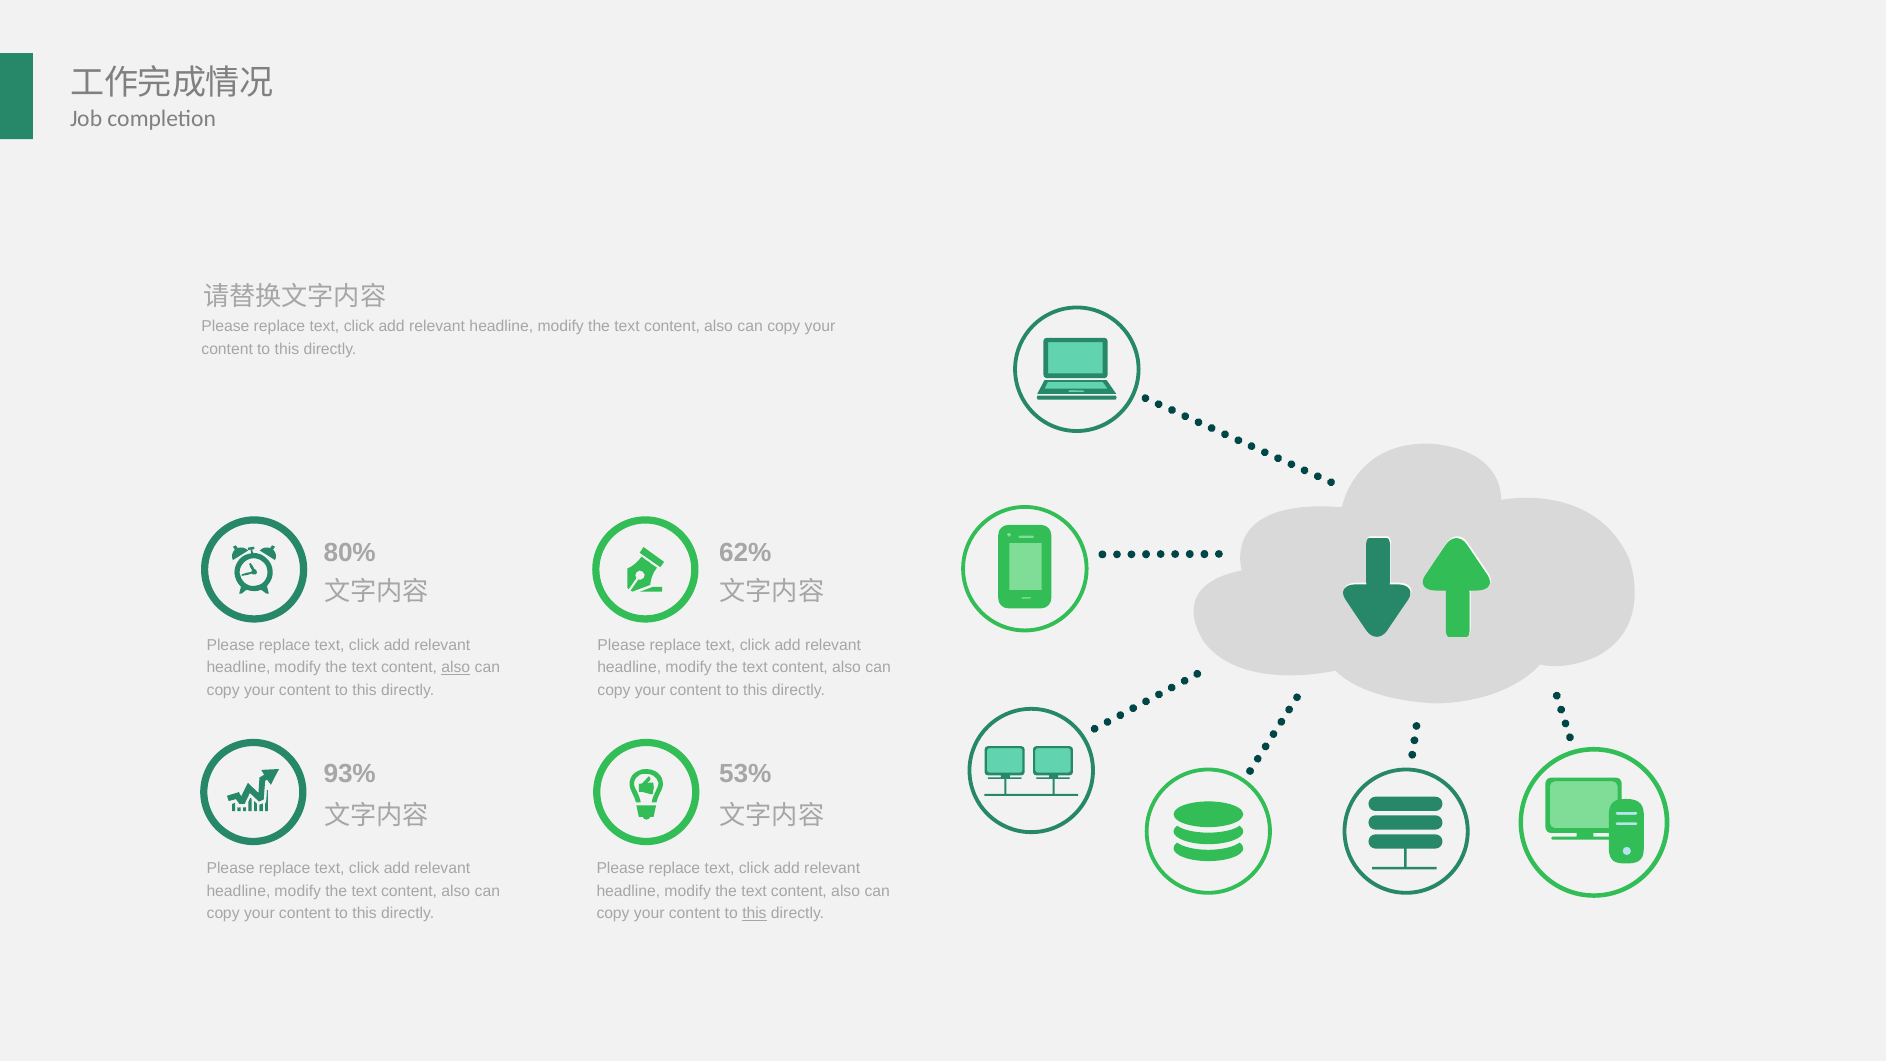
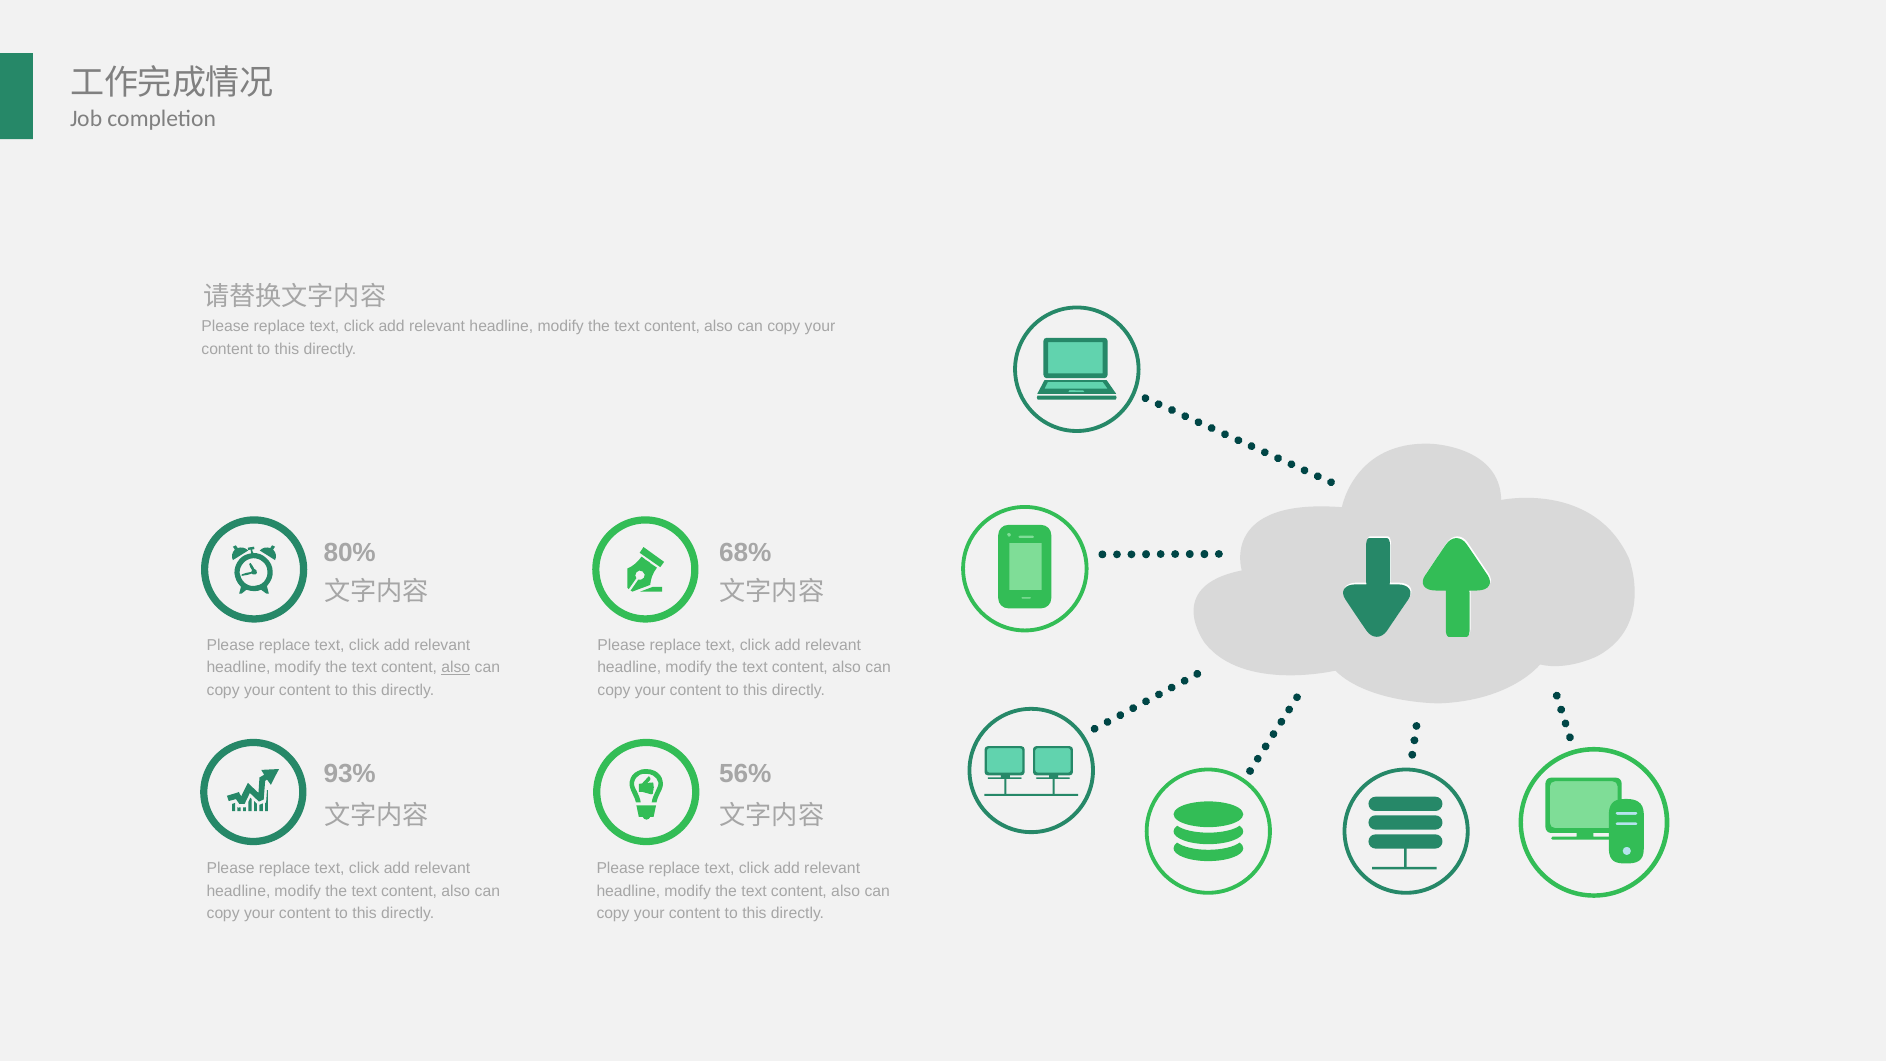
62%: 62% -> 68%
53%: 53% -> 56%
this at (754, 914) underline: present -> none
